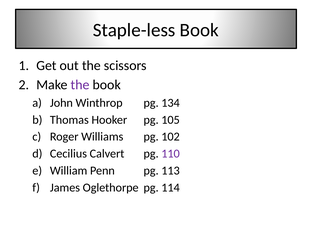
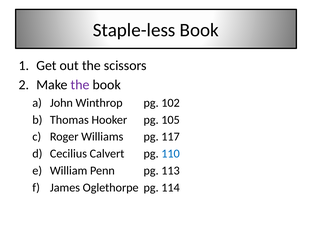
134: 134 -> 102
102: 102 -> 117
110 colour: purple -> blue
